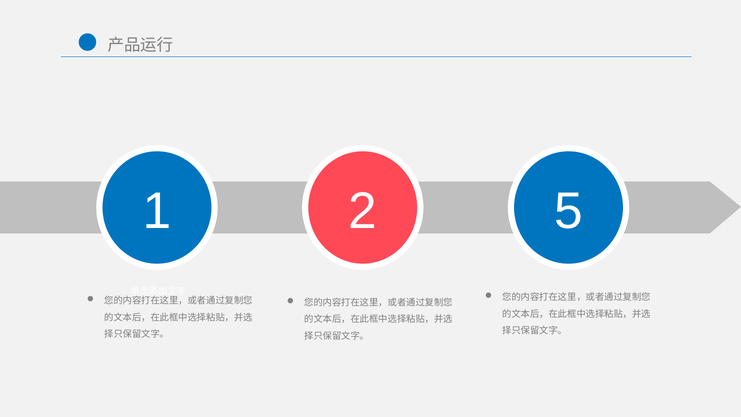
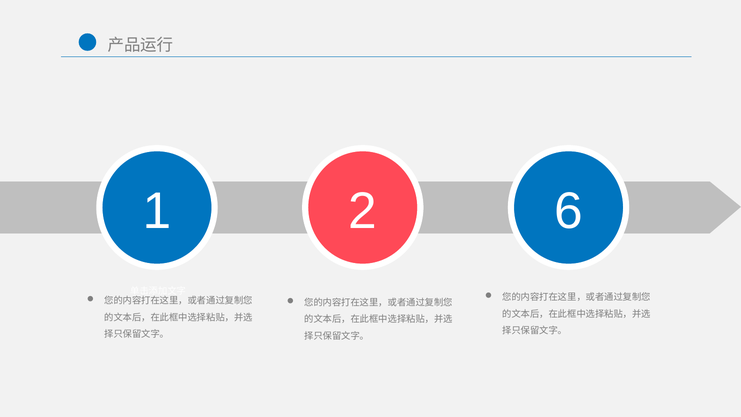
5: 5 -> 6
